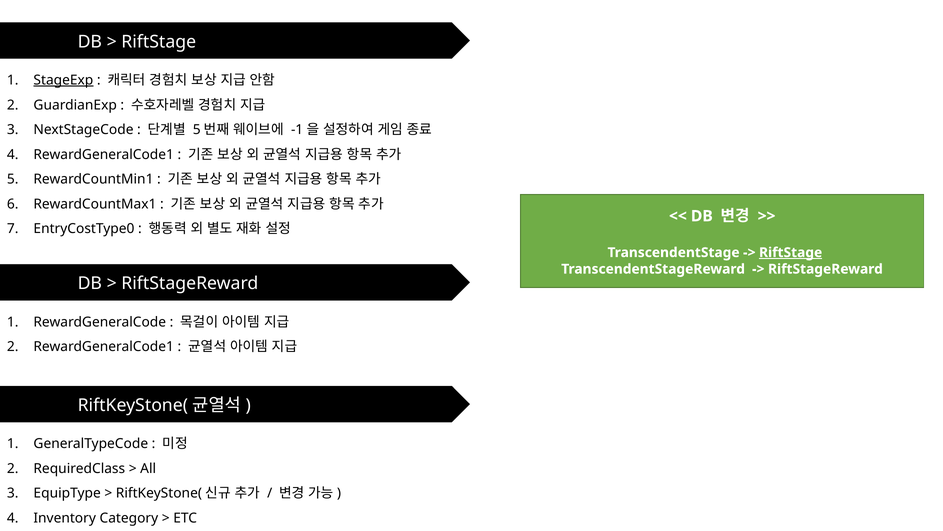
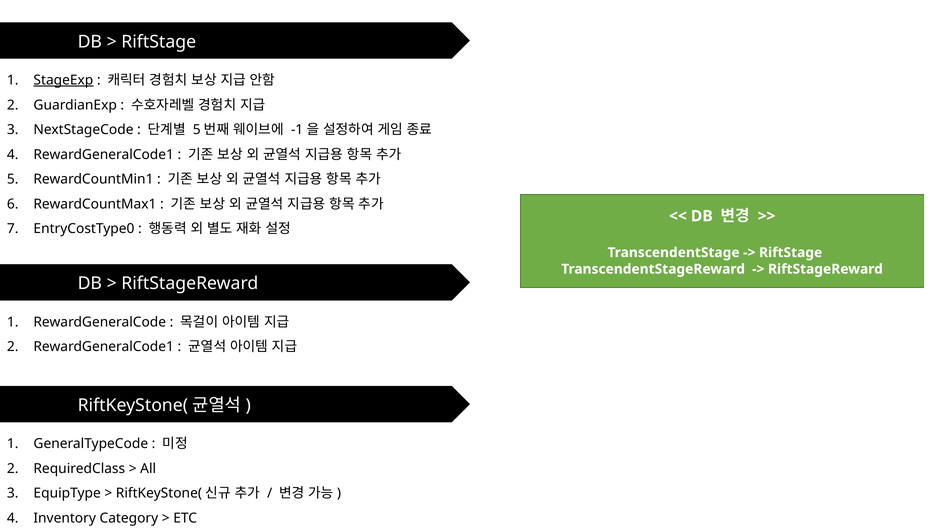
RiftStage at (791, 252) underline: present -> none
